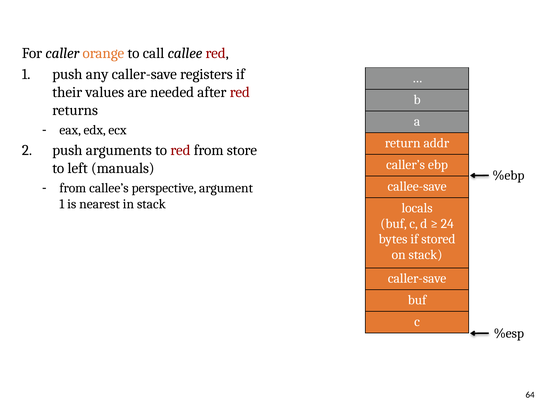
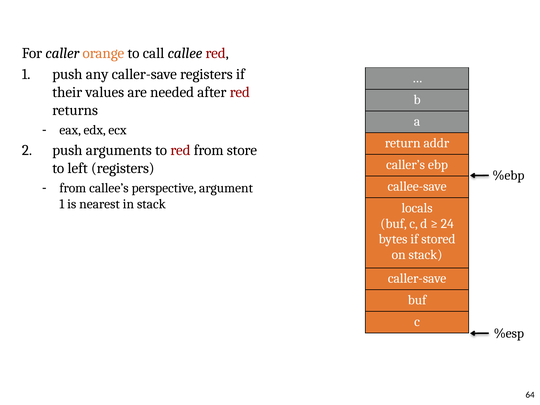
left manuals: manuals -> registers
